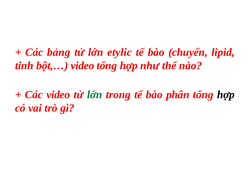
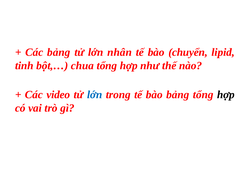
etylic: etylic -> nhân
bột,… video: video -> chua
lớn at (95, 95) colour: green -> blue
bào phân: phân -> bảng
